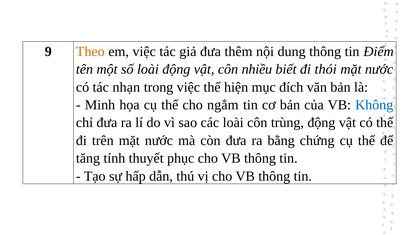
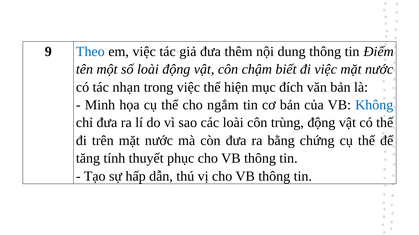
Theo colour: orange -> blue
nhiều: nhiều -> chậm
đi thói: thói -> việc
